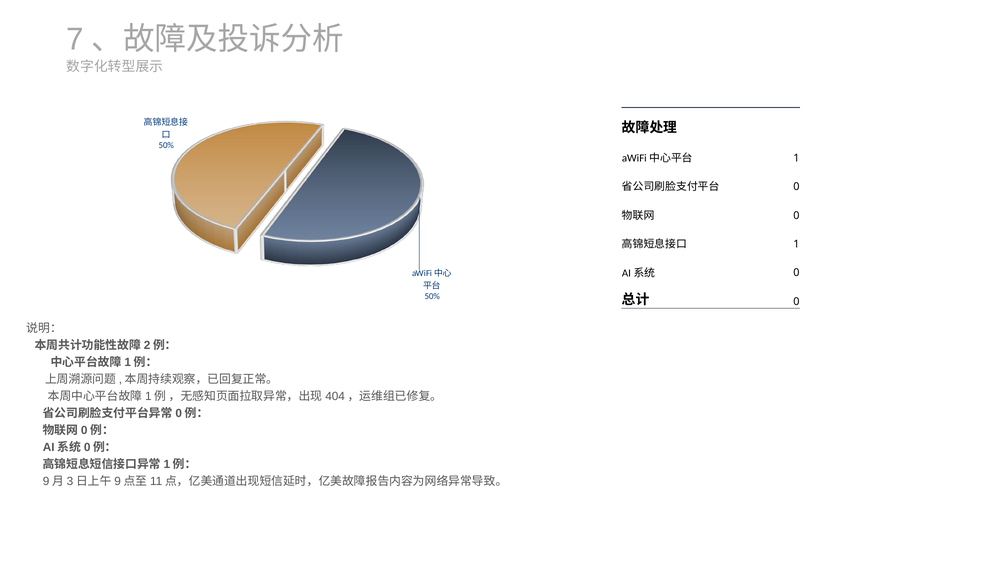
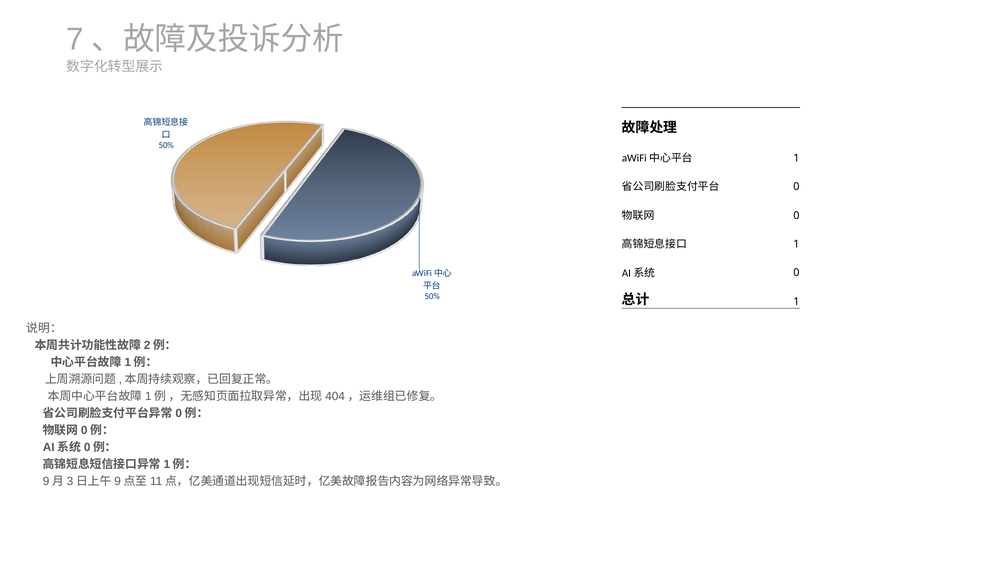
0 at (796, 301): 0 -> 1
